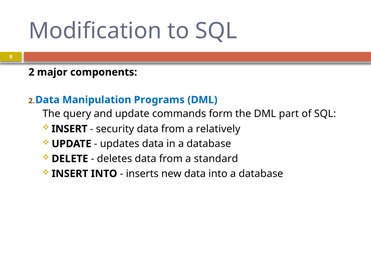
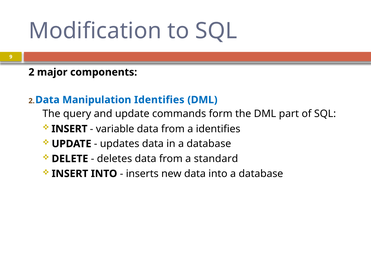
Manipulation Programs: Programs -> Identifies
security: security -> variable
a relatively: relatively -> identifies
